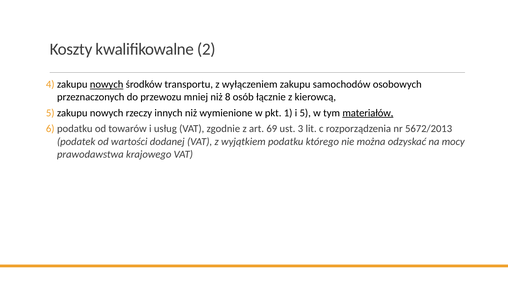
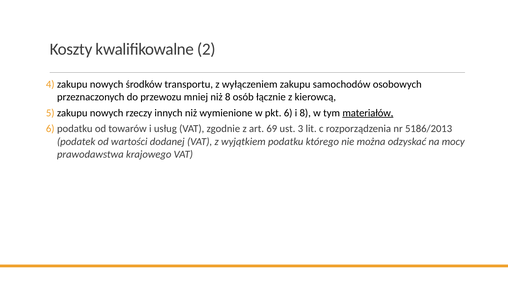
nowych at (107, 84) underline: present -> none
1: 1 -> 6
i 5: 5 -> 8
5672/2013: 5672/2013 -> 5186/2013
